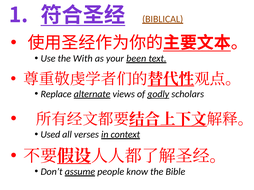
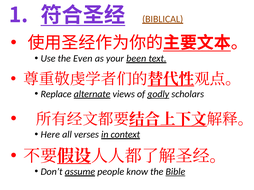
With: With -> Even
Used: Used -> Here
Bible underline: none -> present
